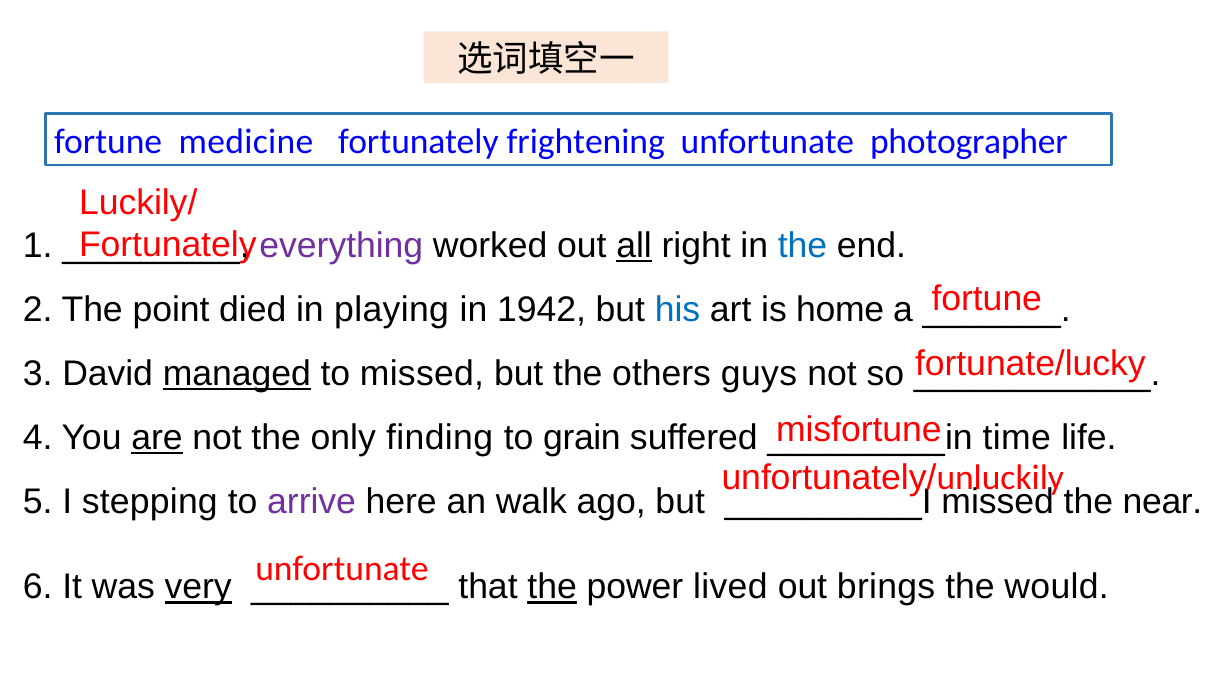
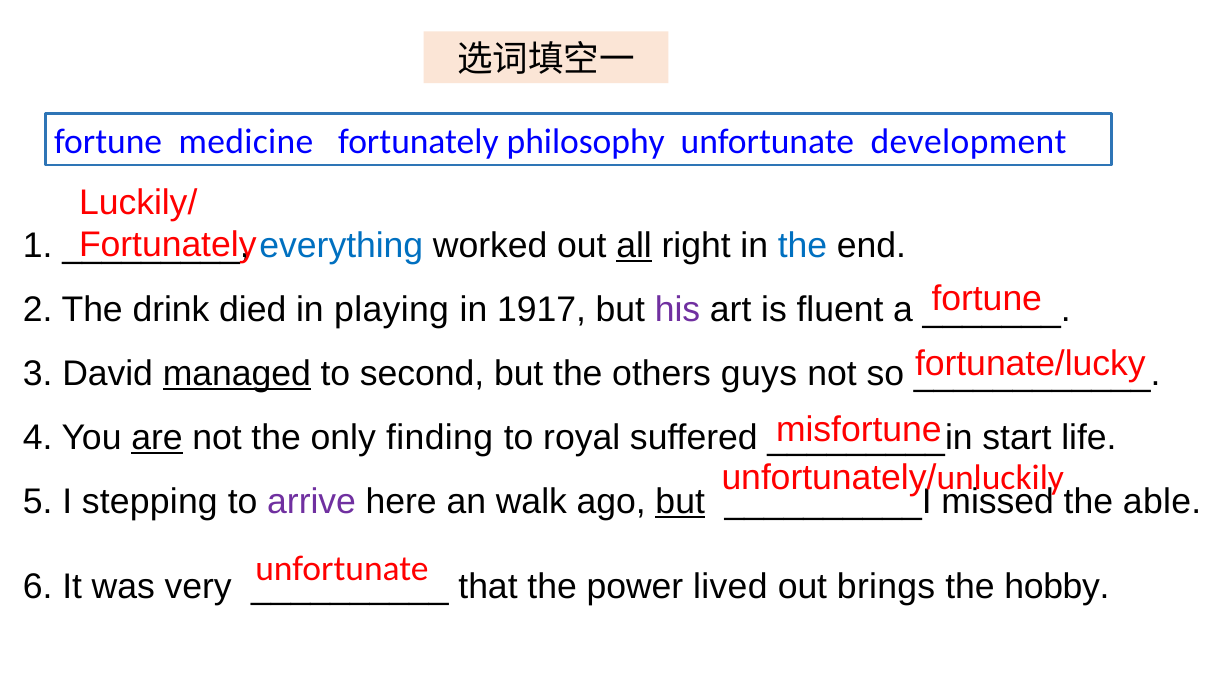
frightening: frightening -> philosophy
photographer: photographer -> development
everything colour: purple -> blue
point: point -> drink
1942: 1942 -> 1917
his colour: blue -> purple
home: home -> fluent
to missed: missed -> second
grain: grain -> royal
time: time -> start
but at (680, 502) underline: none -> present
near: near -> able
very underline: present -> none
the at (552, 587) underline: present -> none
would: would -> hobby
